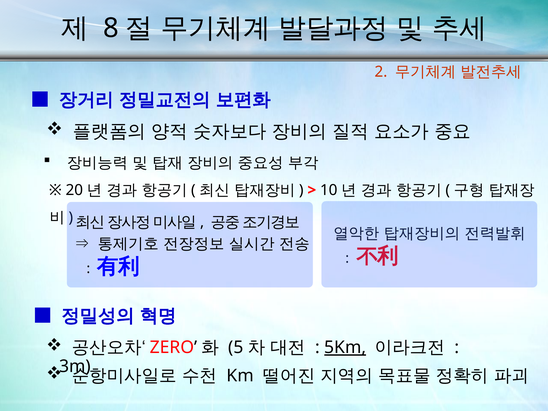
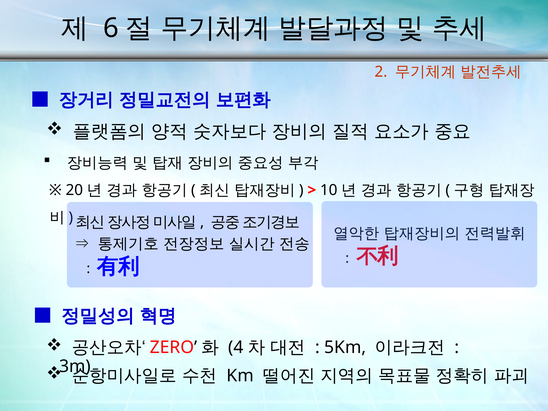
8: 8 -> 6
5: 5 -> 4
5Km underline: present -> none
